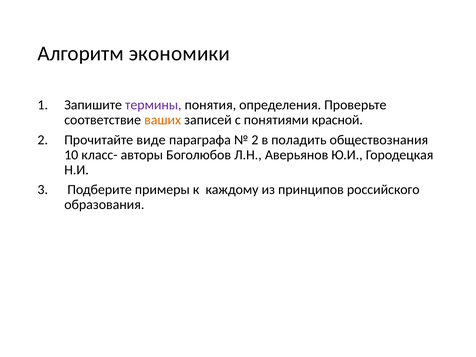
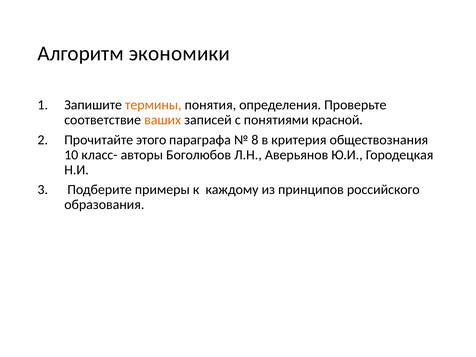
термины colour: purple -> orange
виде: виде -> этого
2 at (255, 140): 2 -> 8
поладить: поладить -> критерия
